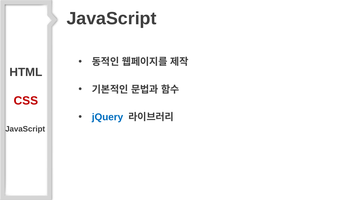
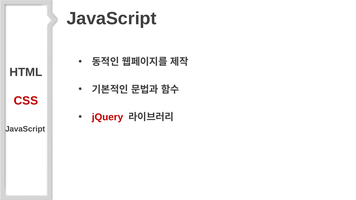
jQuery colour: blue -> red
